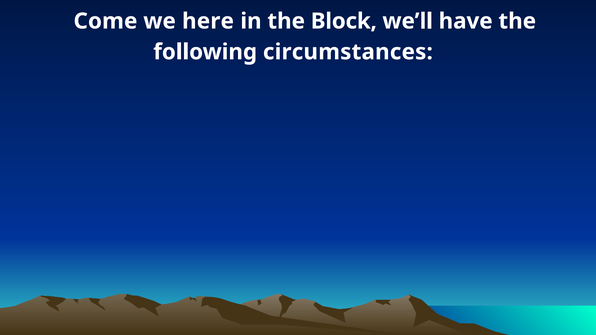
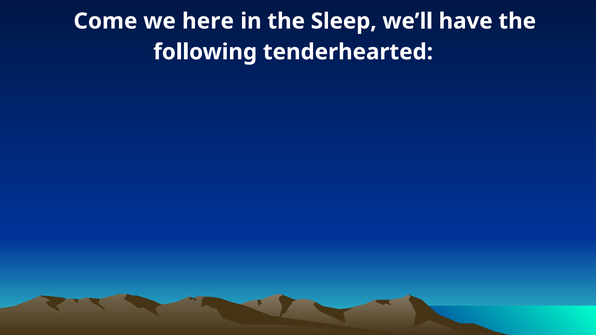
Block: Block -> Sleep
circumstances: circumstances -> tenderhearted
